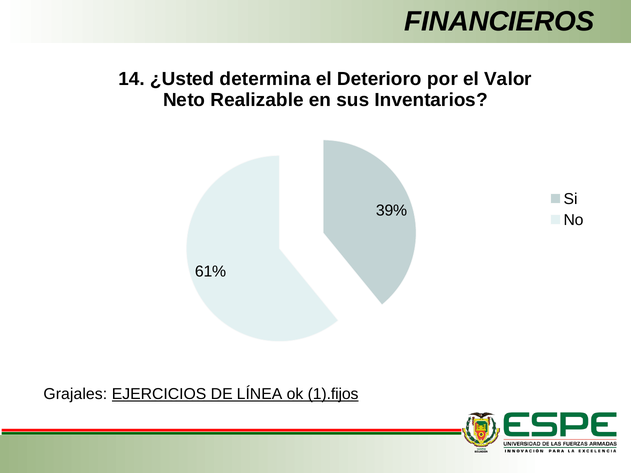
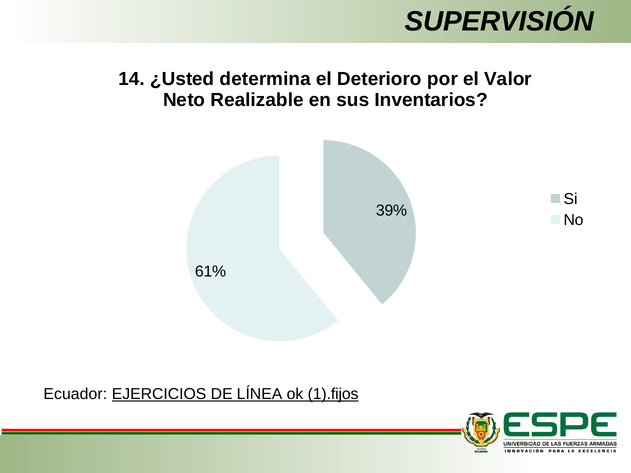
FINANCIEROS: FINANCIEROS -> SUPERVISIÓN
Grajales: Grajales -> Ecuador
